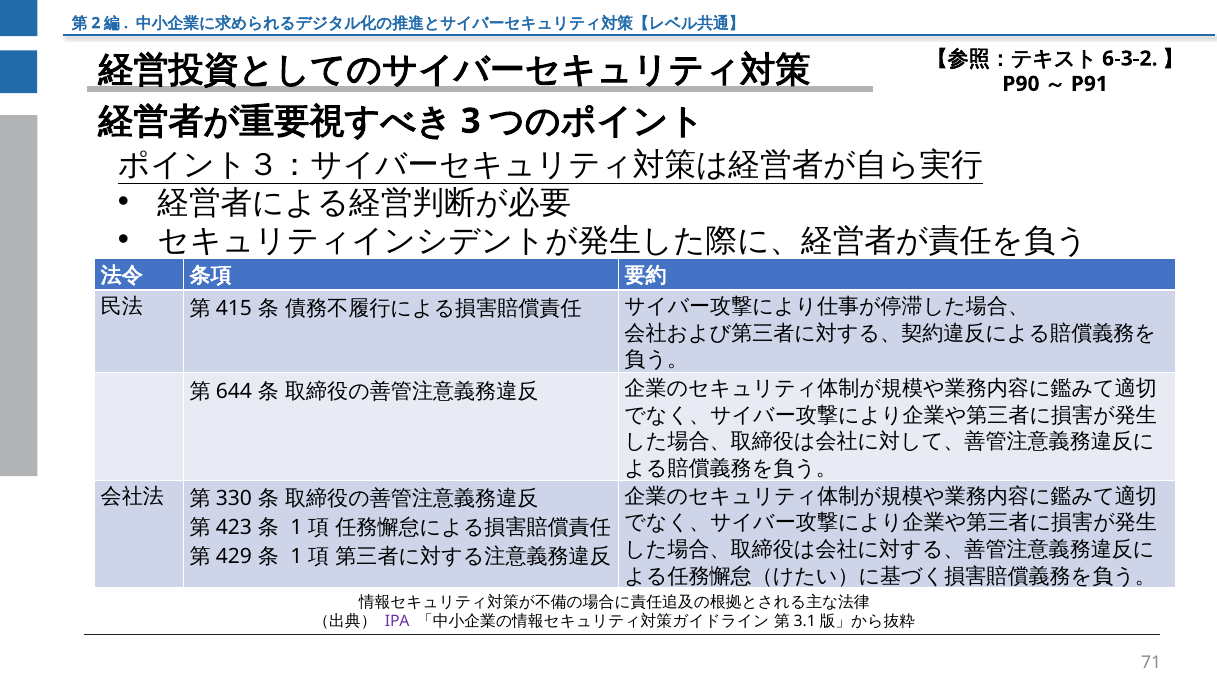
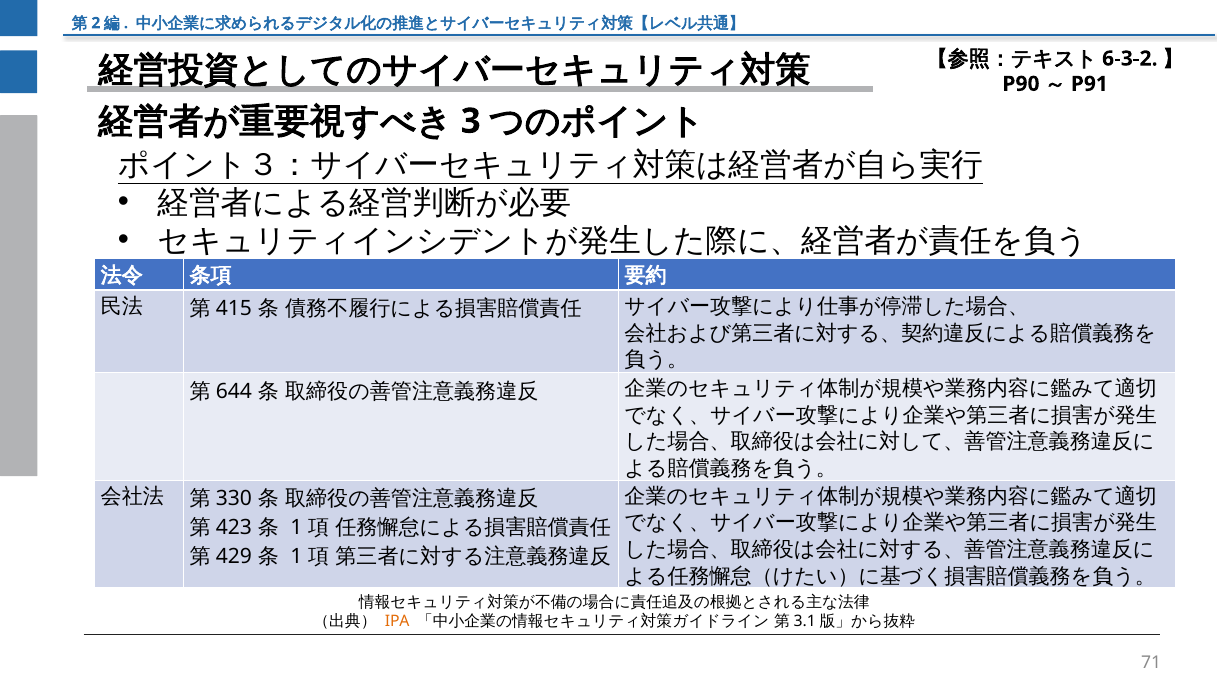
IPA colour: purple -> orange
